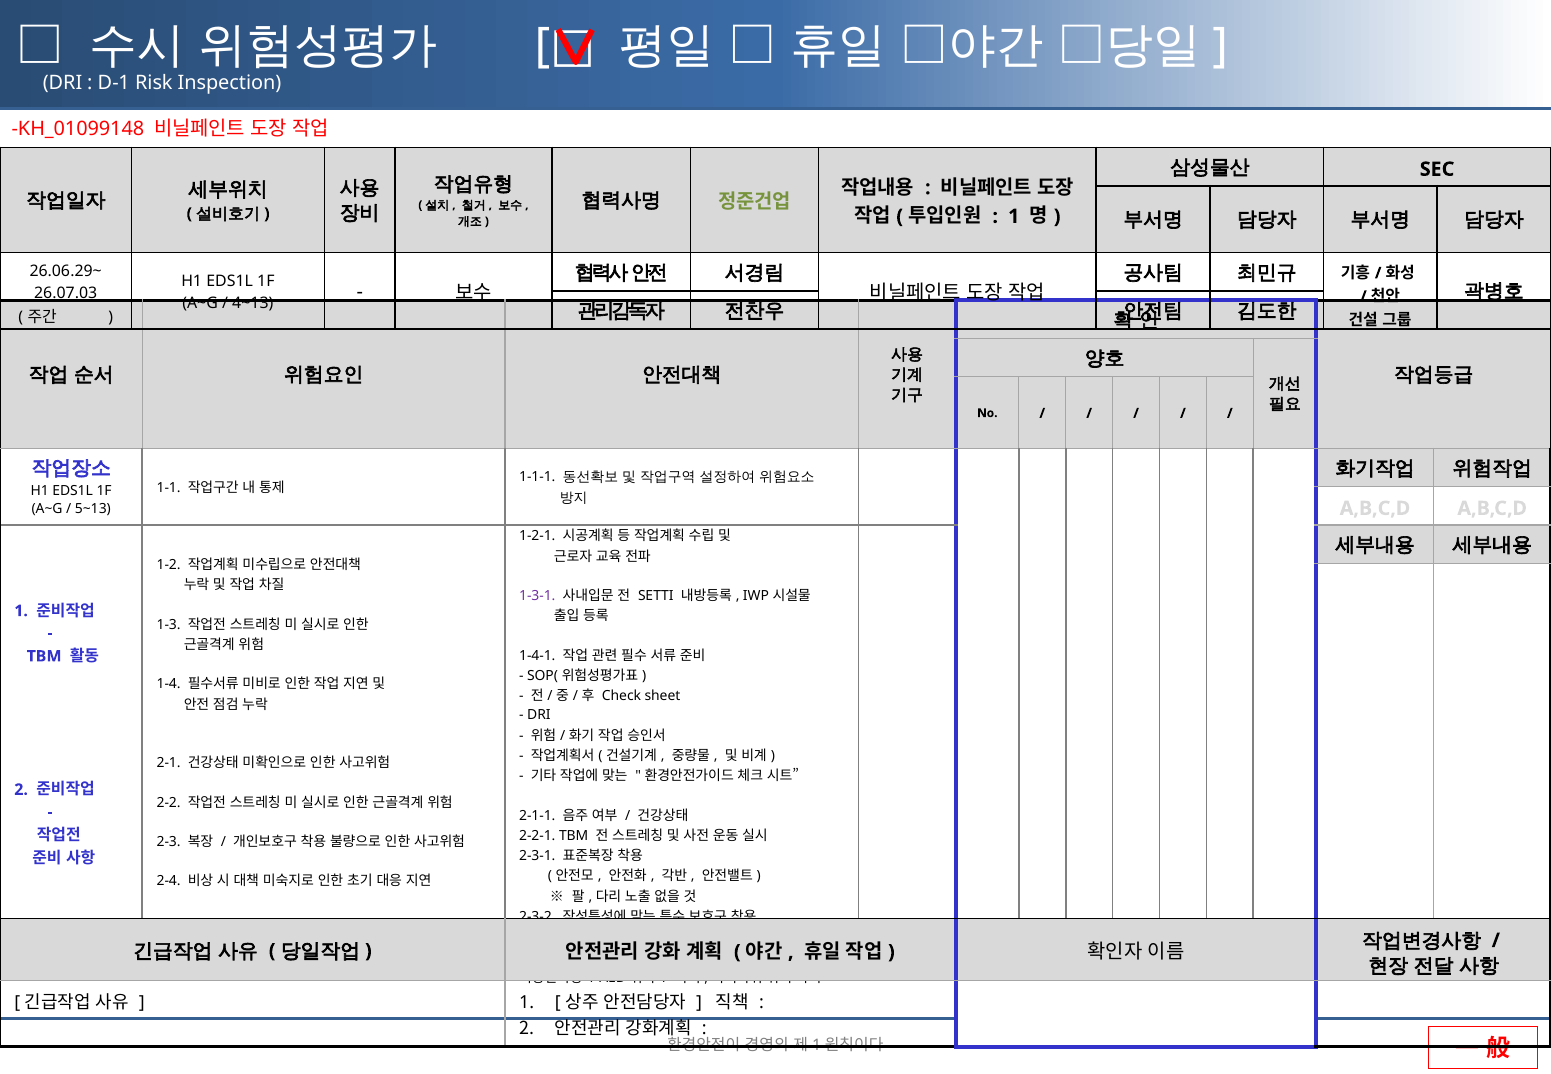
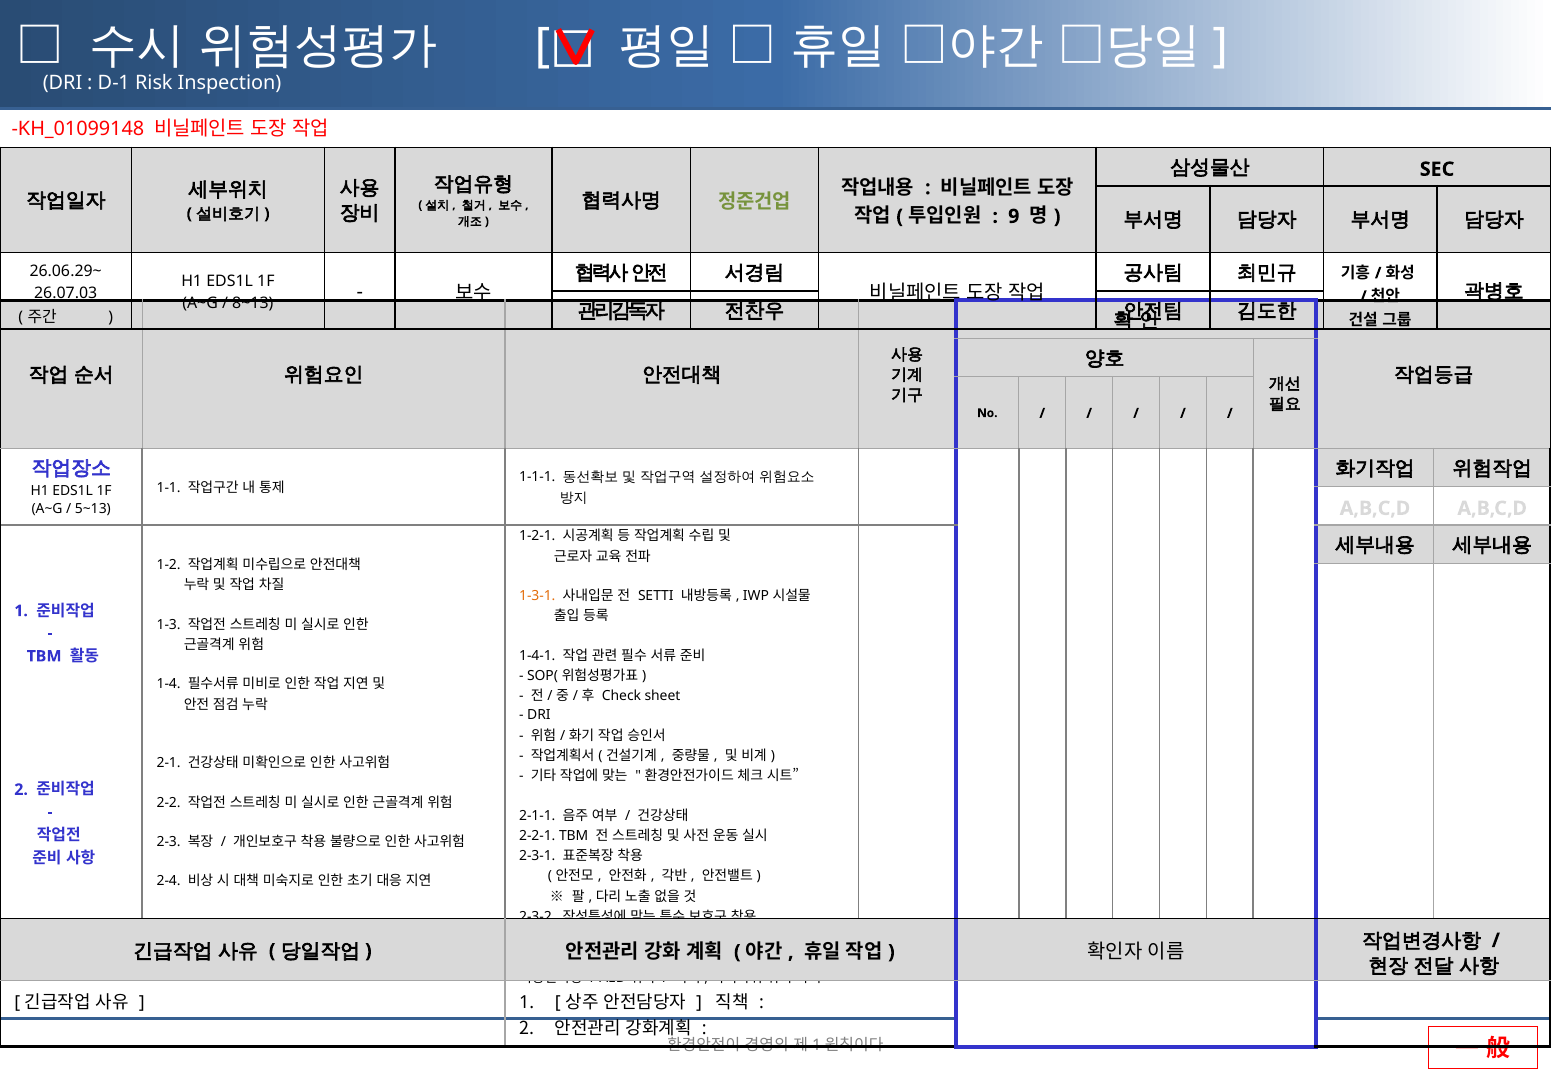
1 at (1014, 216): 1 -> 9
4~13: 4~13 -> 8~13
1-3-1 colour: purple -> orange
